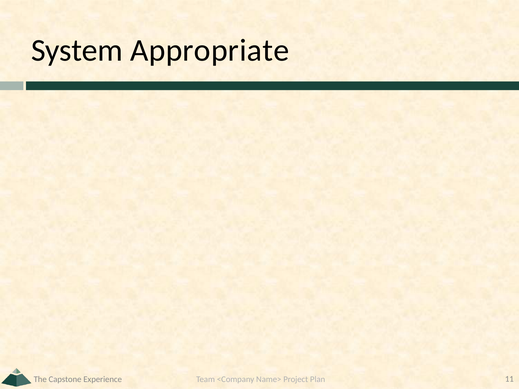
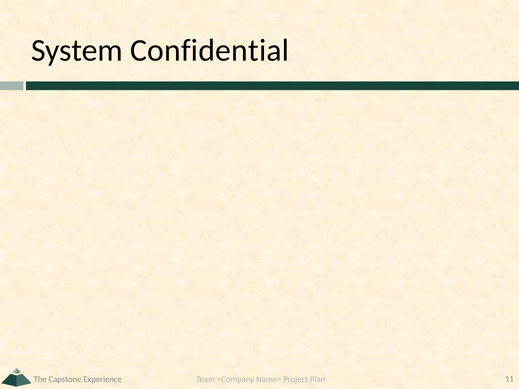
Appropriate: Appropriate -> Confidential
